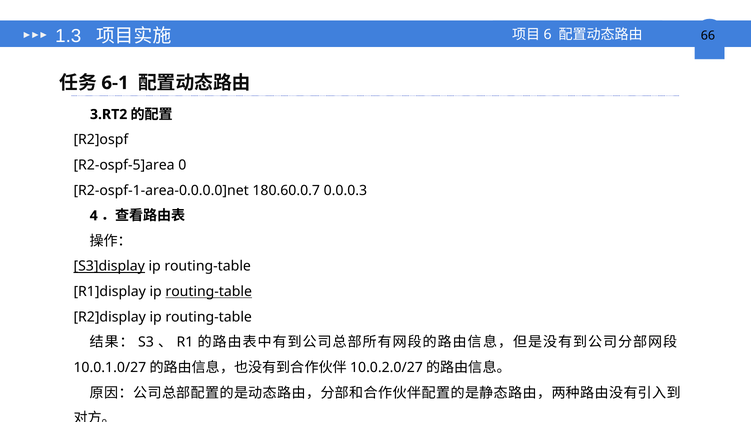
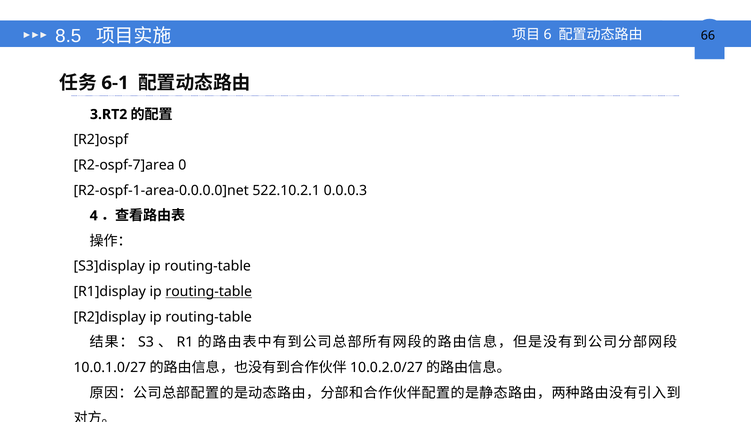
1.3: 1.3 -> 8.5
R2-ospf-5]area: R2-ospf-5]area -> R2-ospf-7]area
180.60.0.7: 180.60.0.7 -> 522.10.2.1
S3]display underline: present -> none
